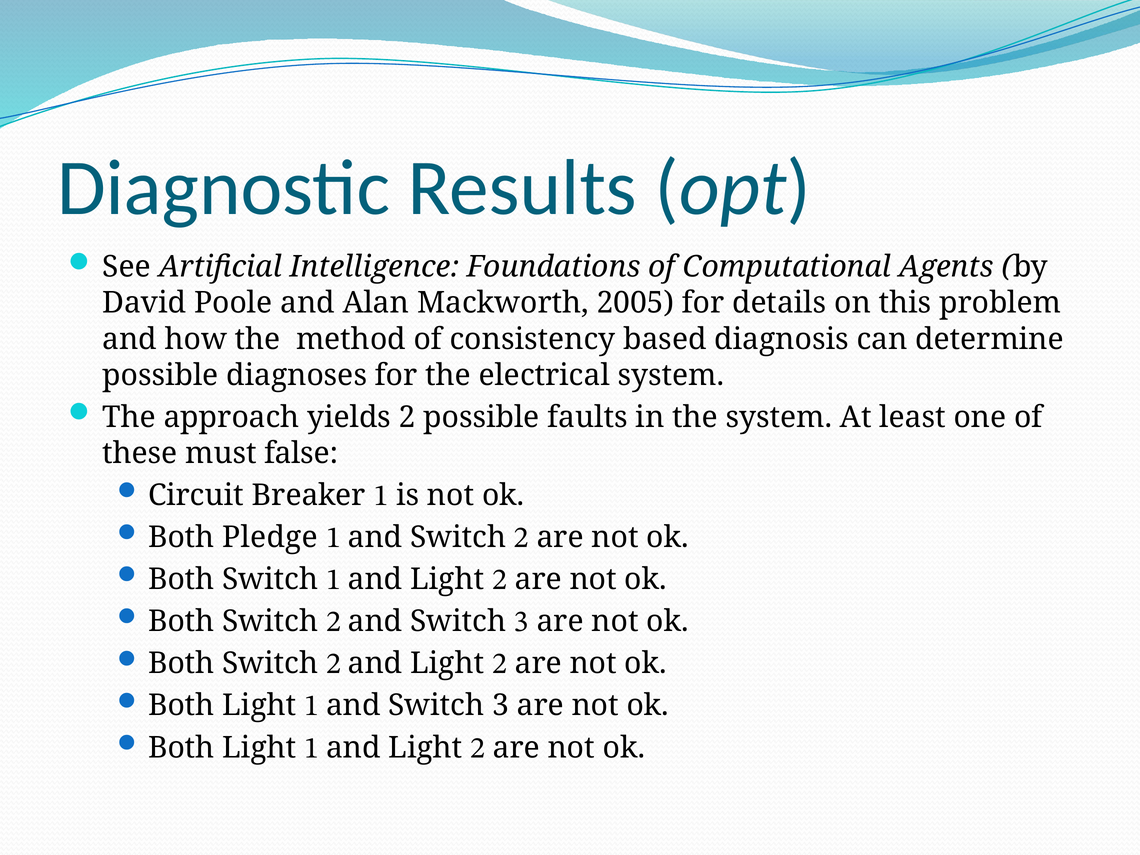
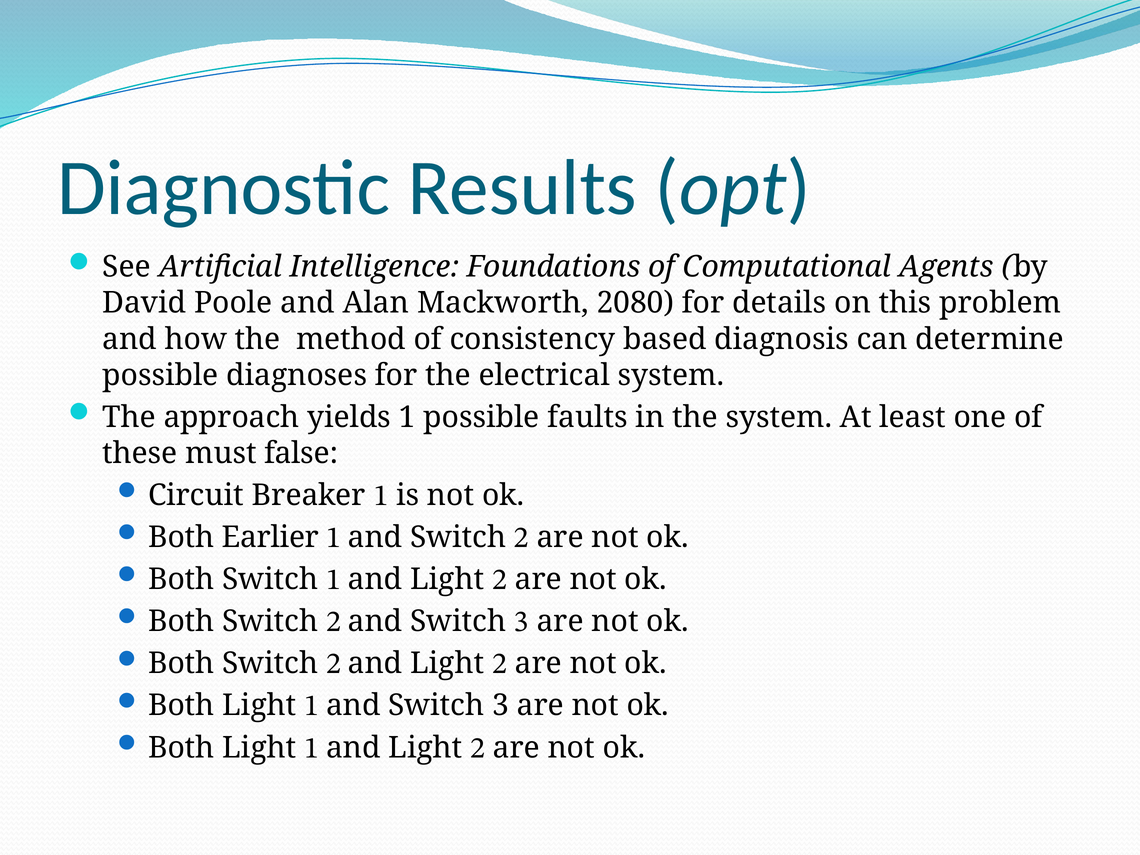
2005: 2005 -> 2080
yields 2: 2 -> 1
Pledge: Pledge -> Earlier
